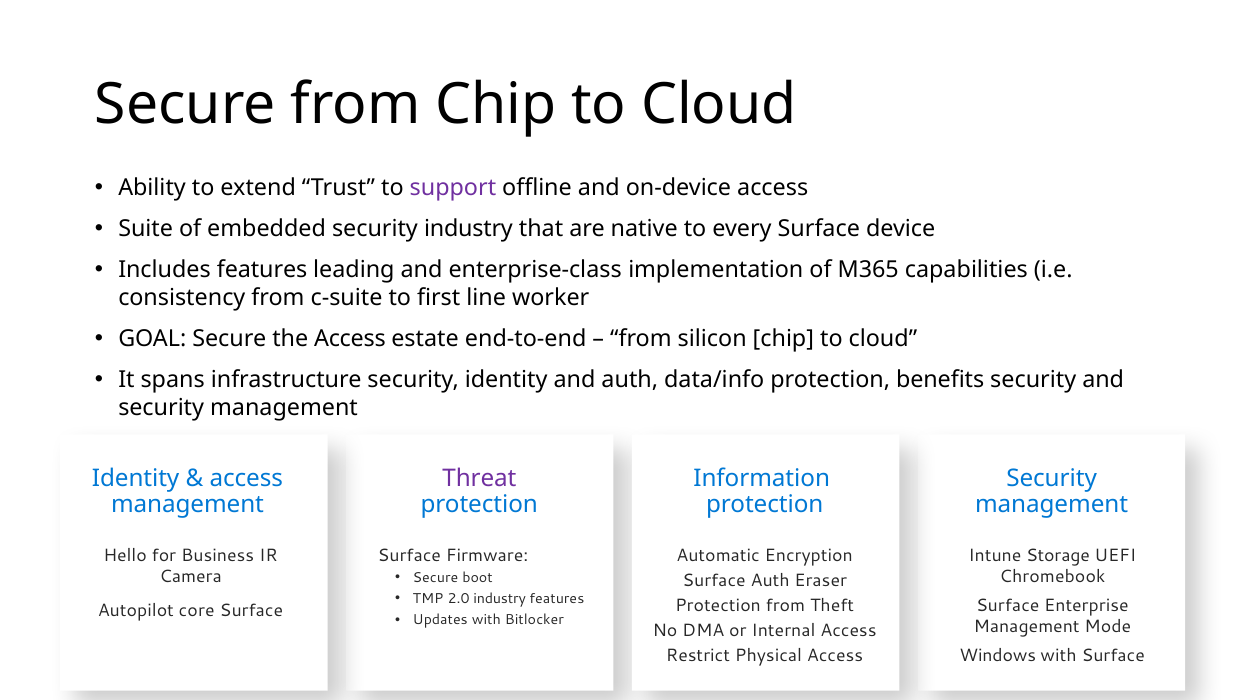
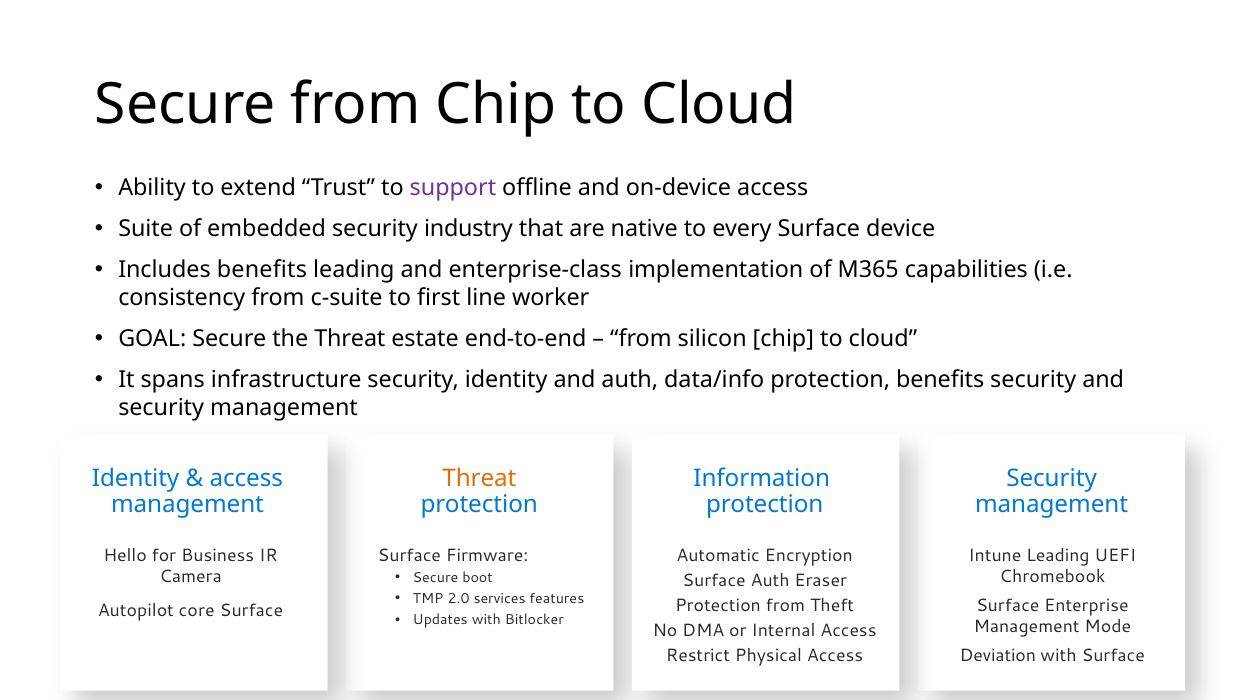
Includes features: features -> benefits
the Access: Access -> Threat
Threat at (479, 478) colour: purple -> orange
Intune Storage: Storage -> Leading
2.0 industry: industry -> services
Windows: Windows -> Deviation
